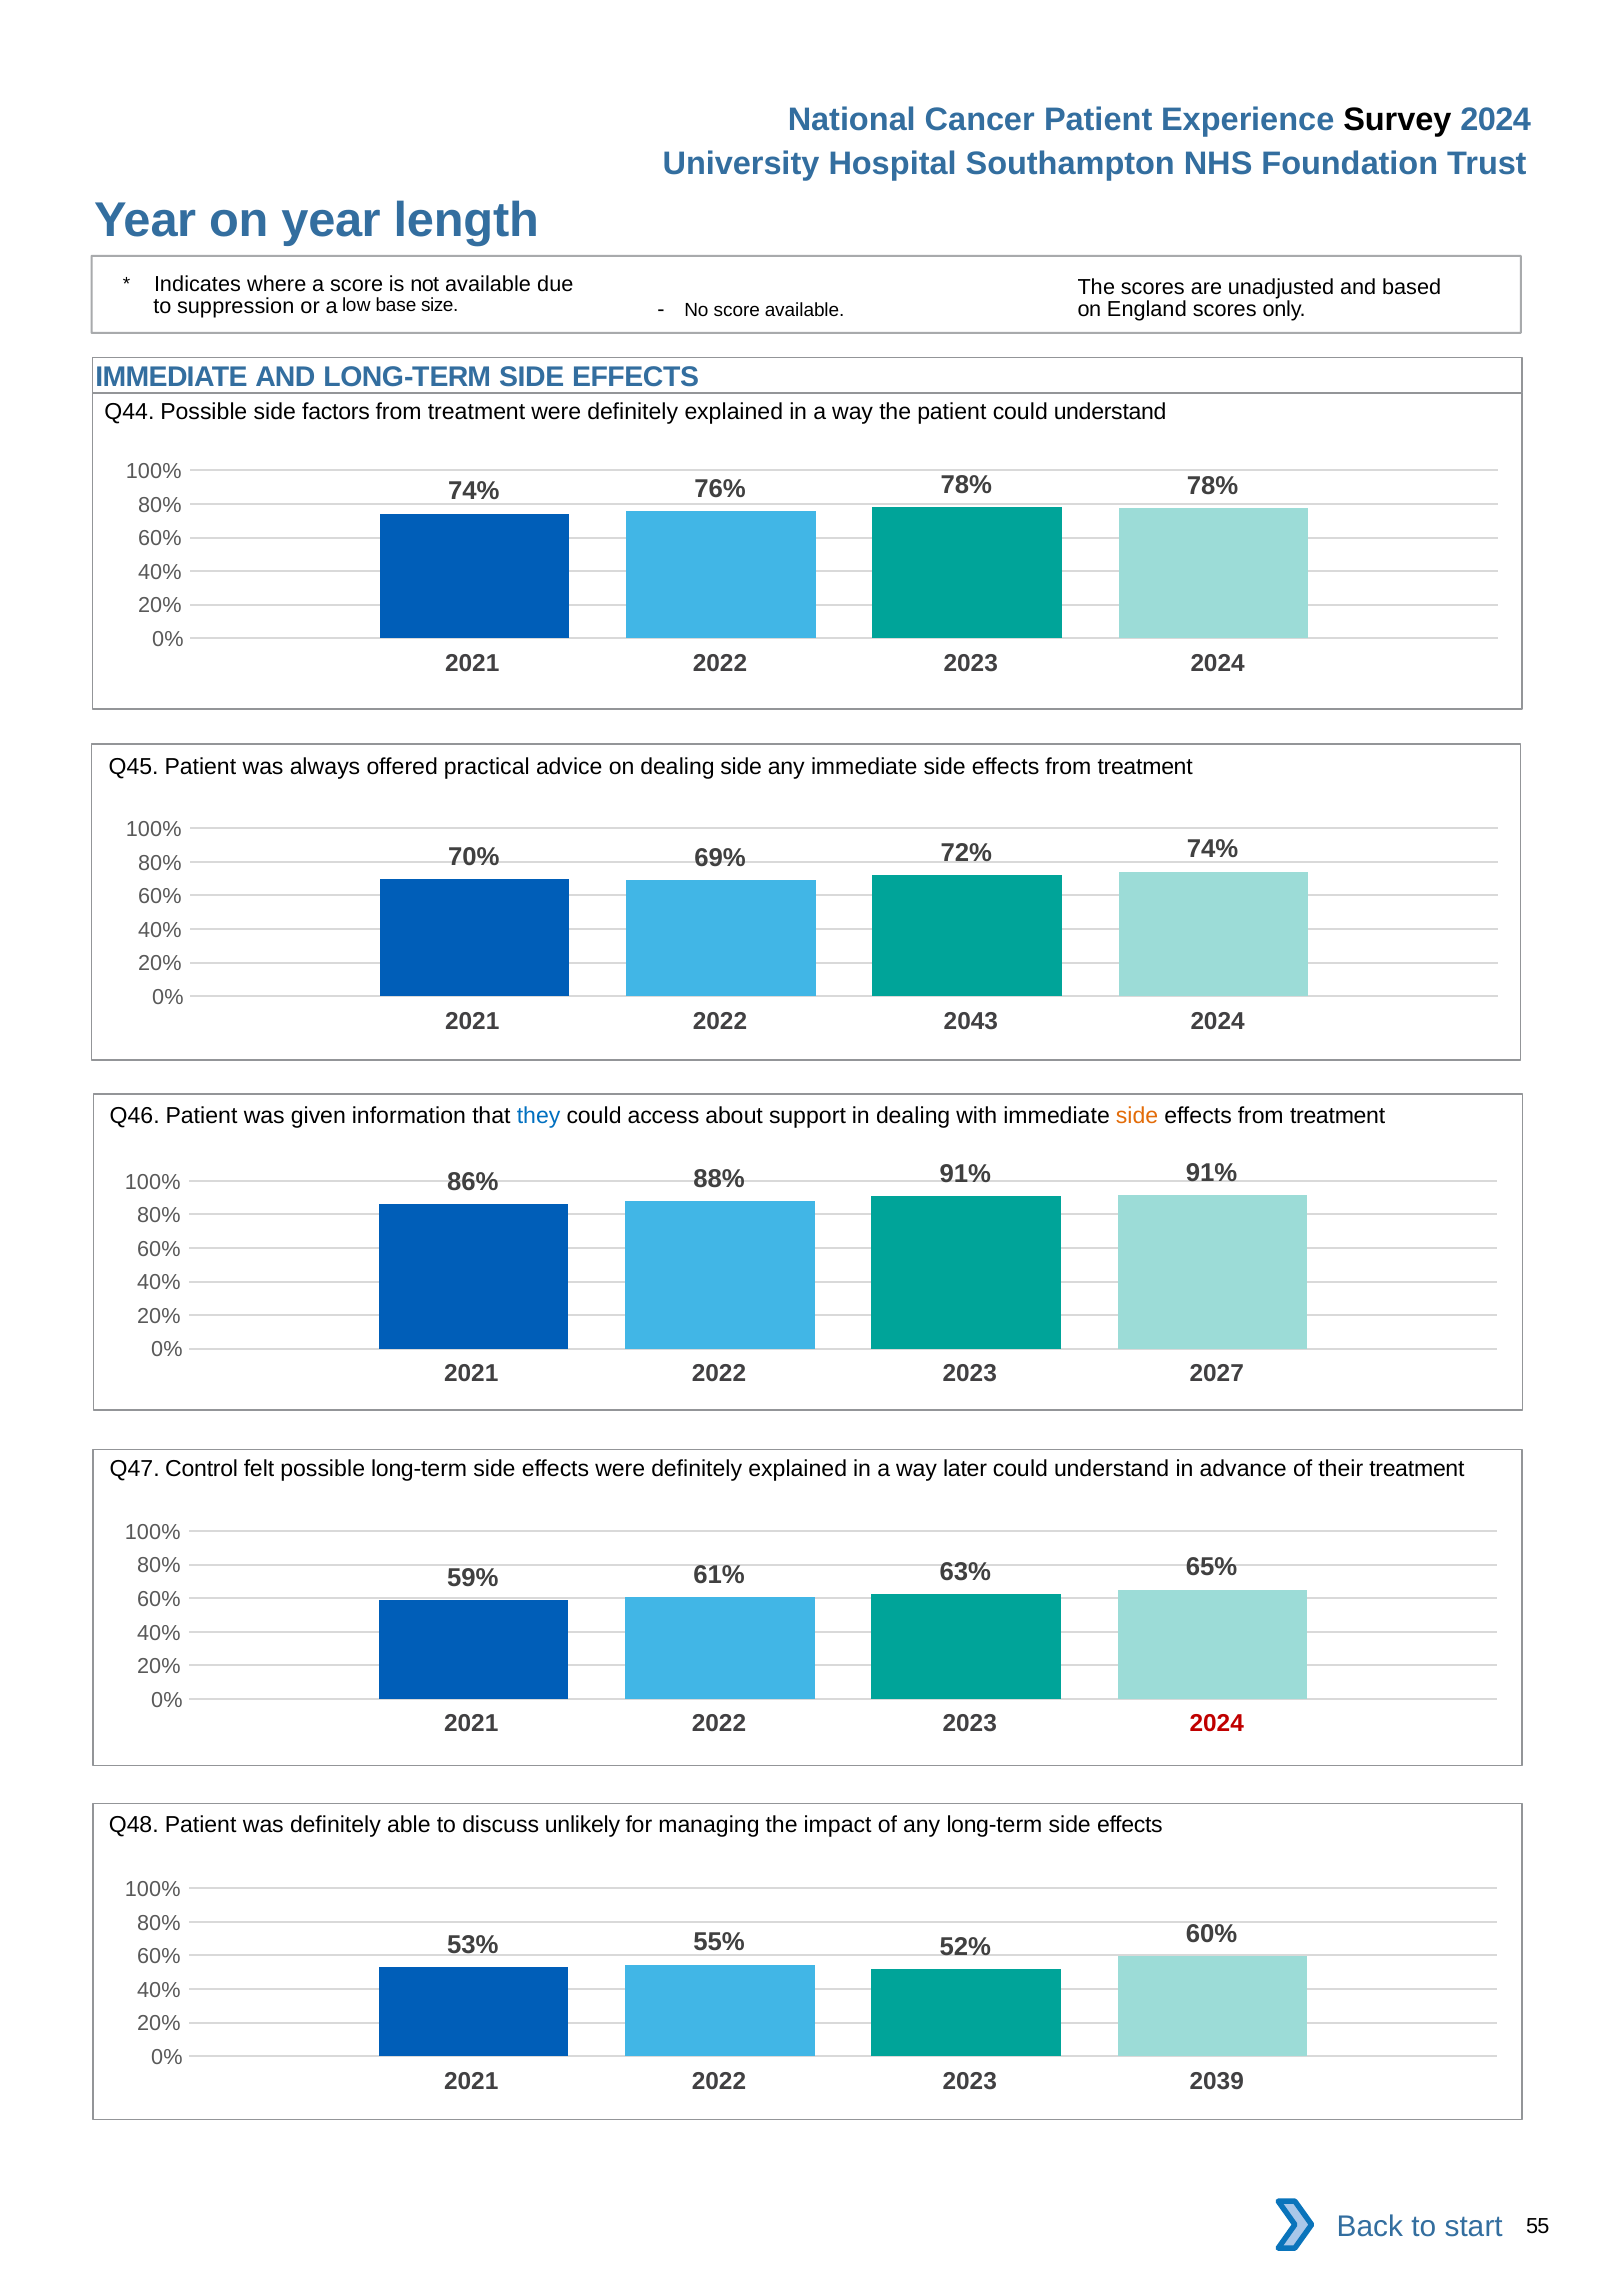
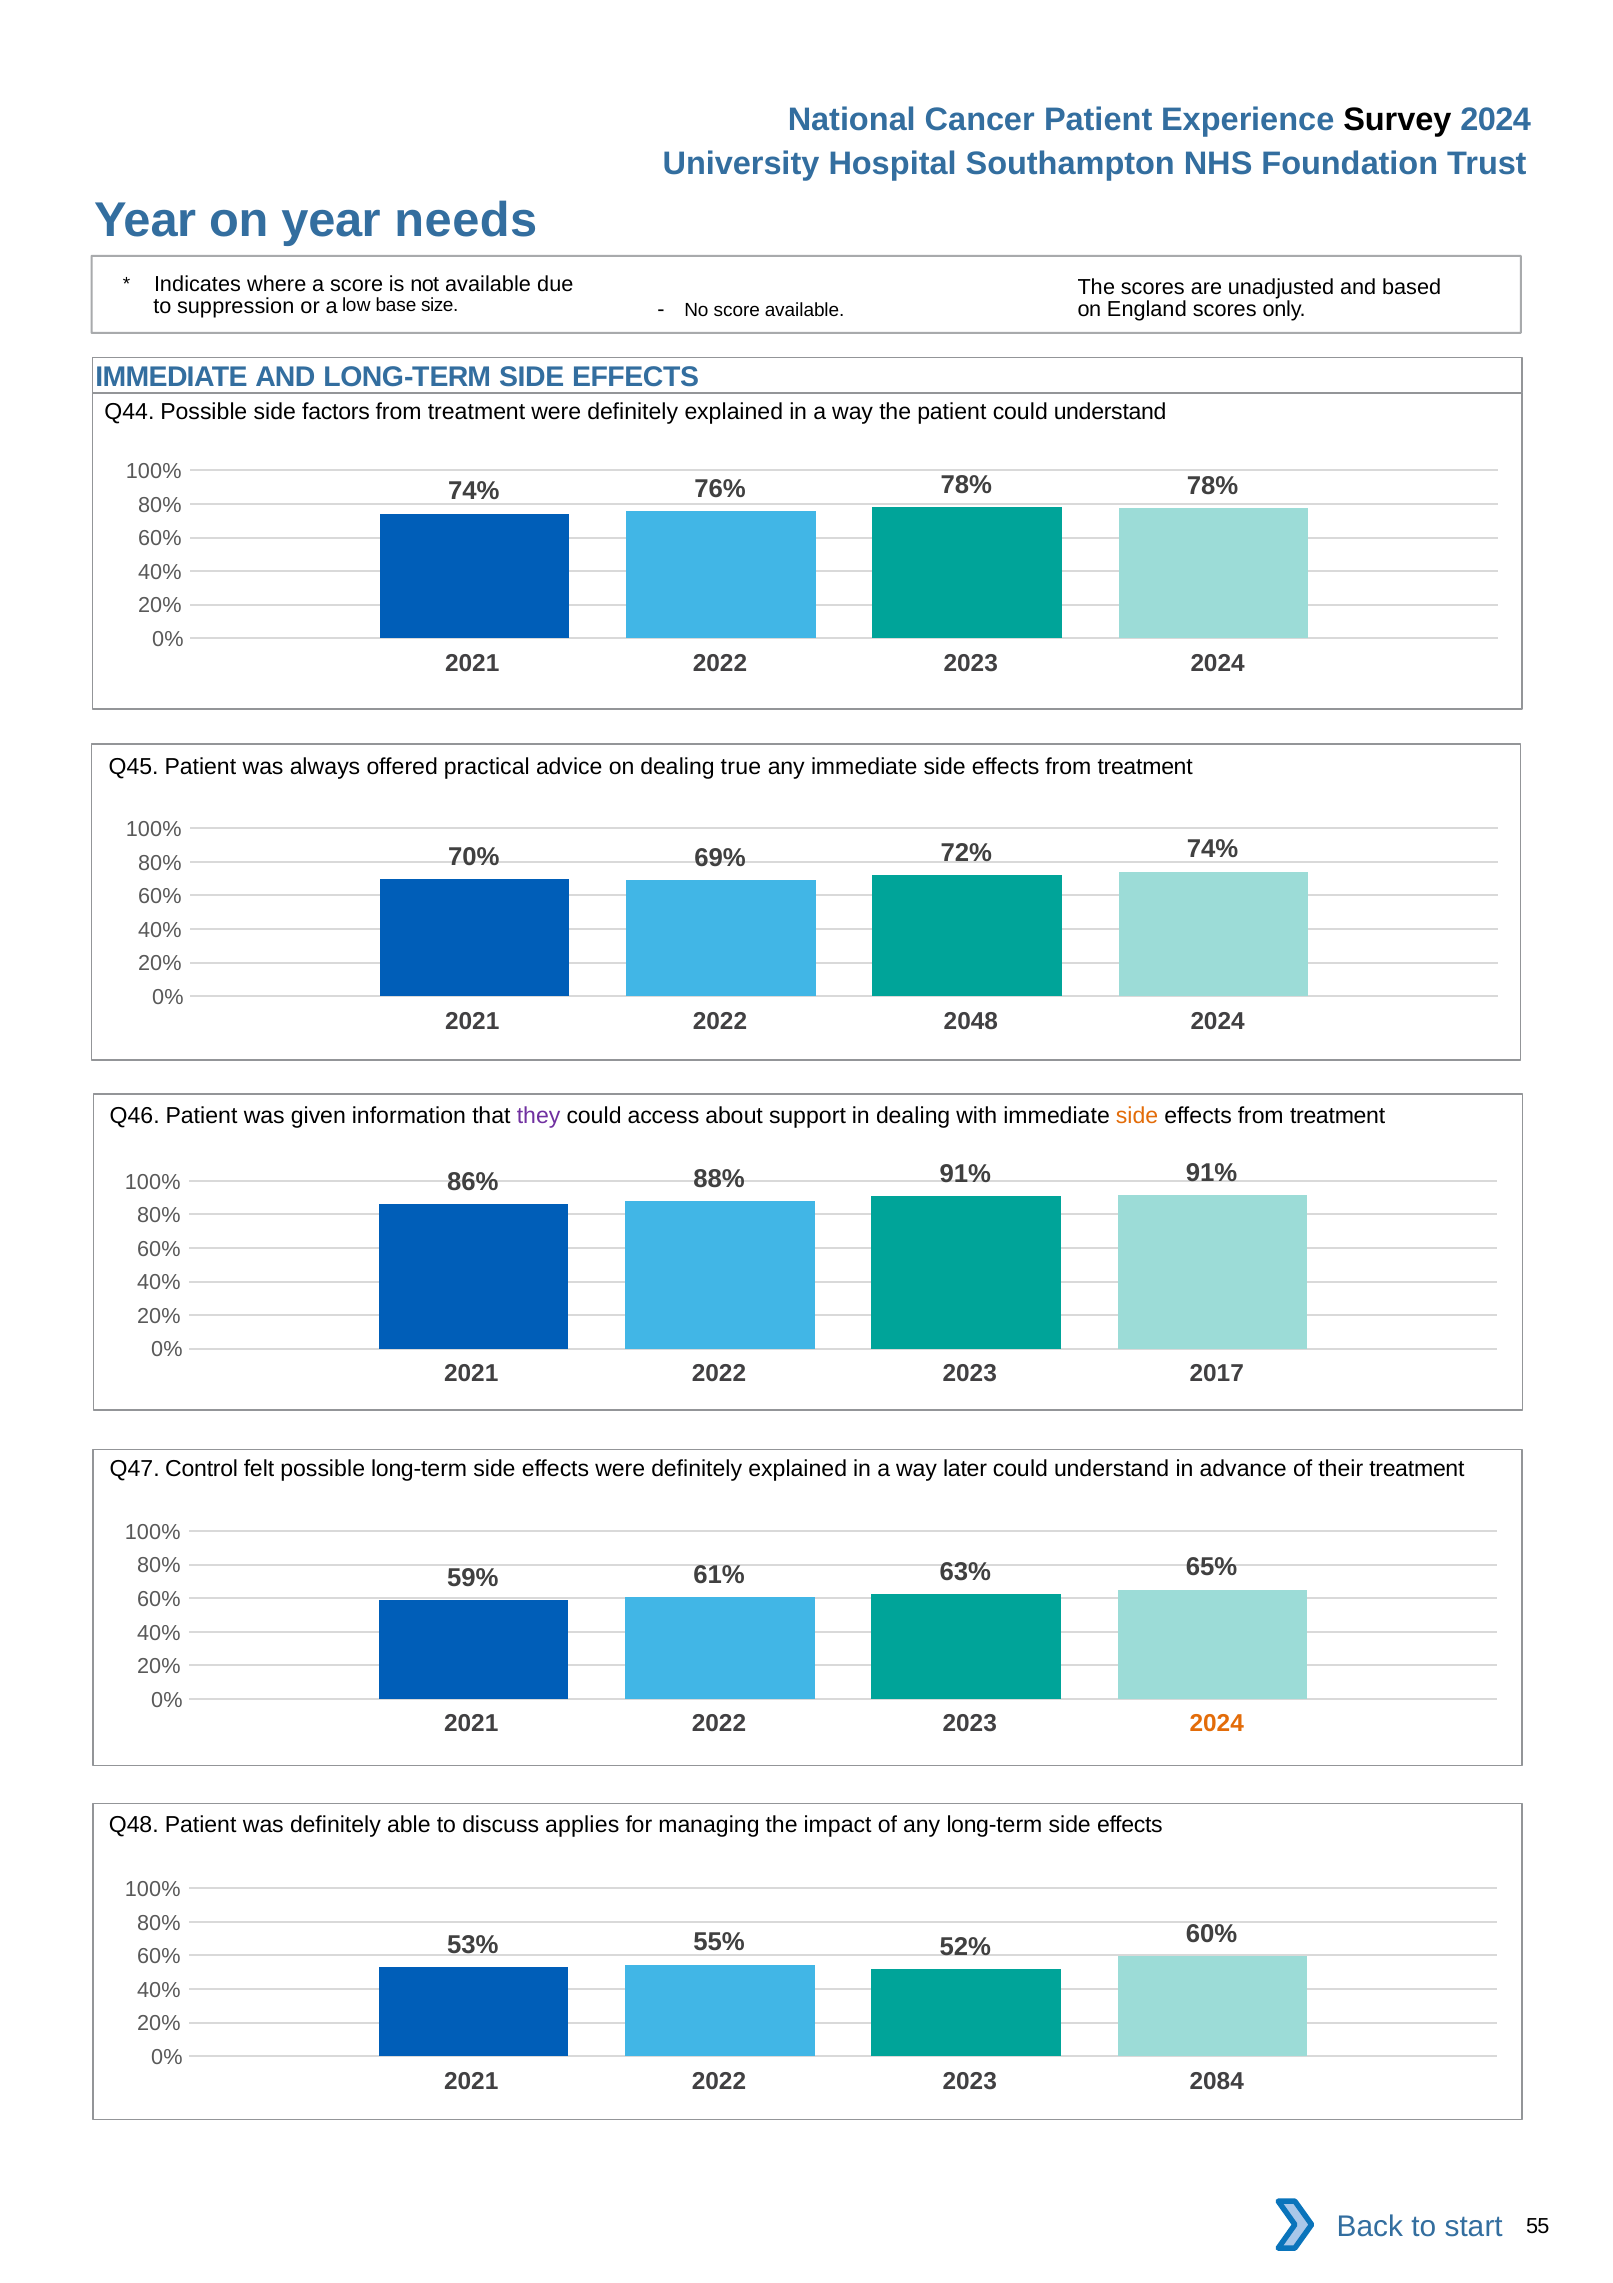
length: length -> needs
dealing side: side -> true
2043: 2043 -> 2048
they colour: blue -> purple
2027: 2027 -> 2017
2024 at (1217, 1724) colour: red -> orange
unlikely: unlikely -> applies
2039: 2039 -> 2084
